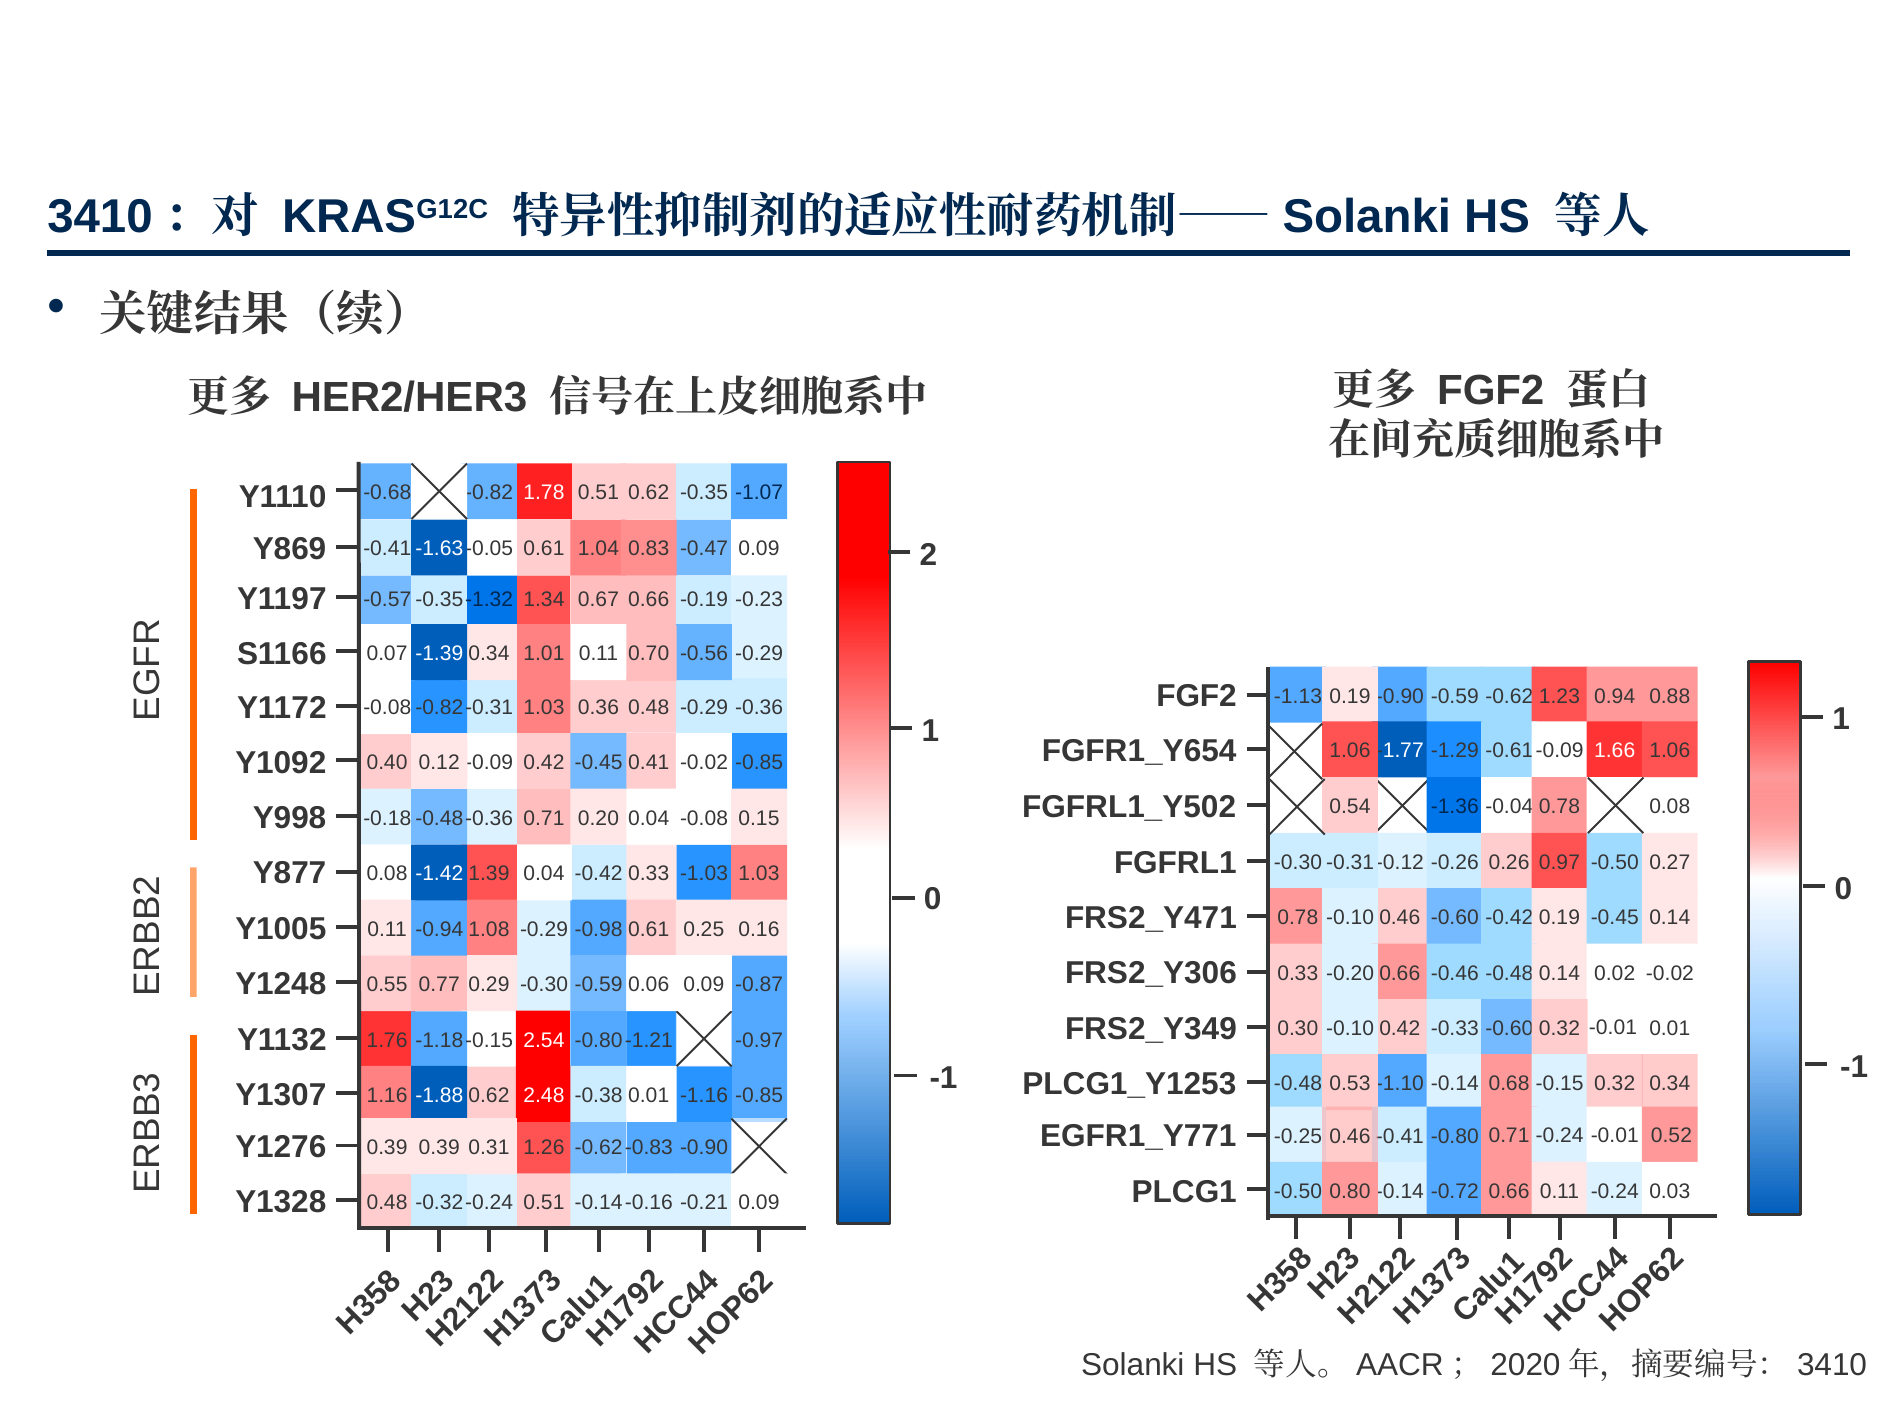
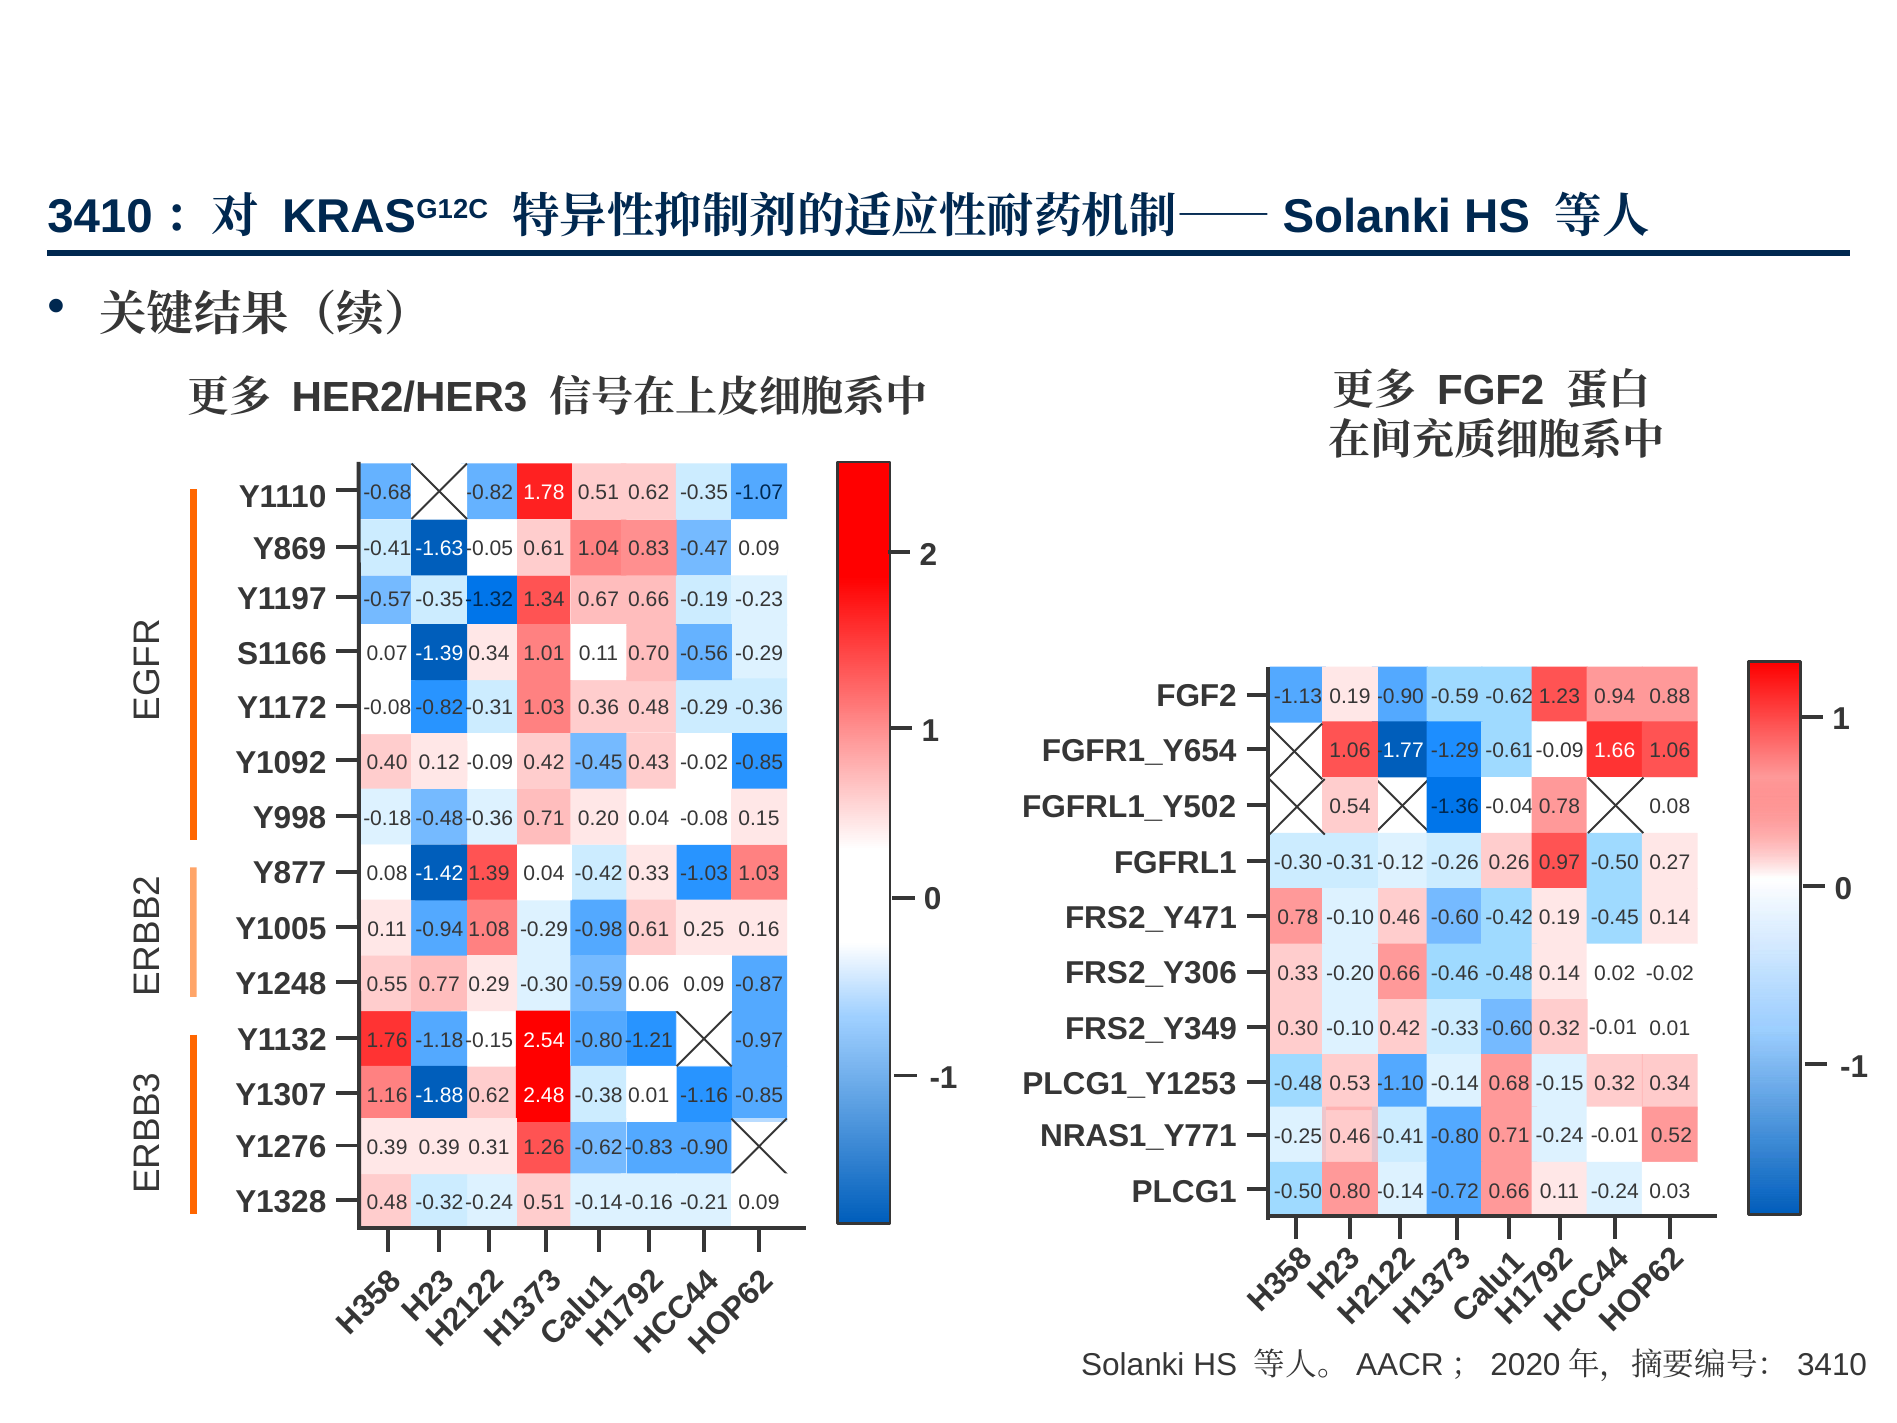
0.41: 0.41 -> 0.43
EGFR1_Y771: EGFR1_Y771 -> NRAS1_Y771
